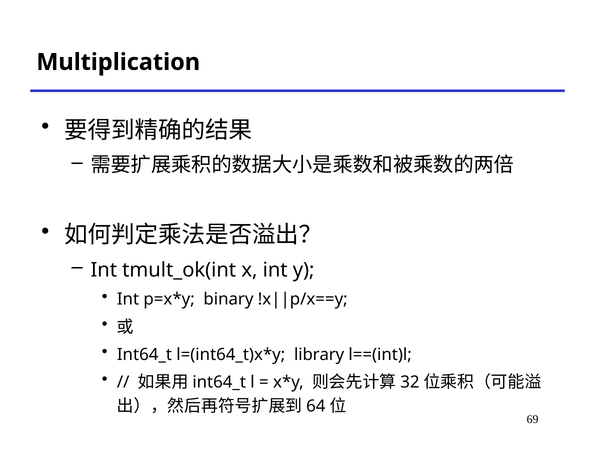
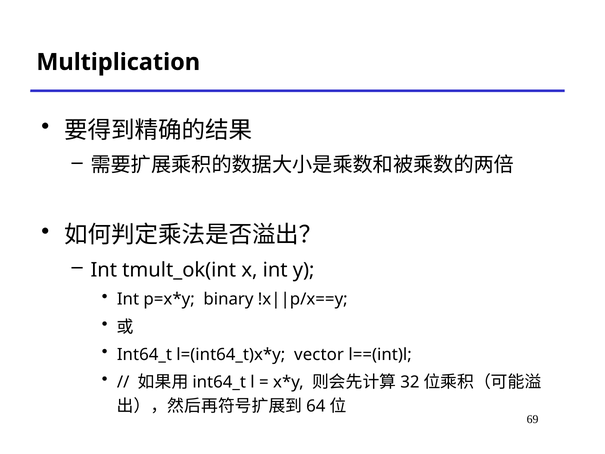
library: library -> vector
